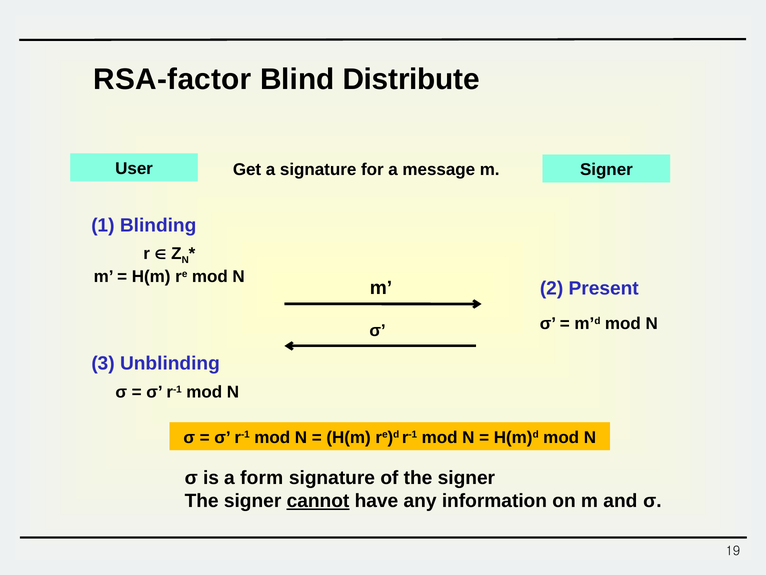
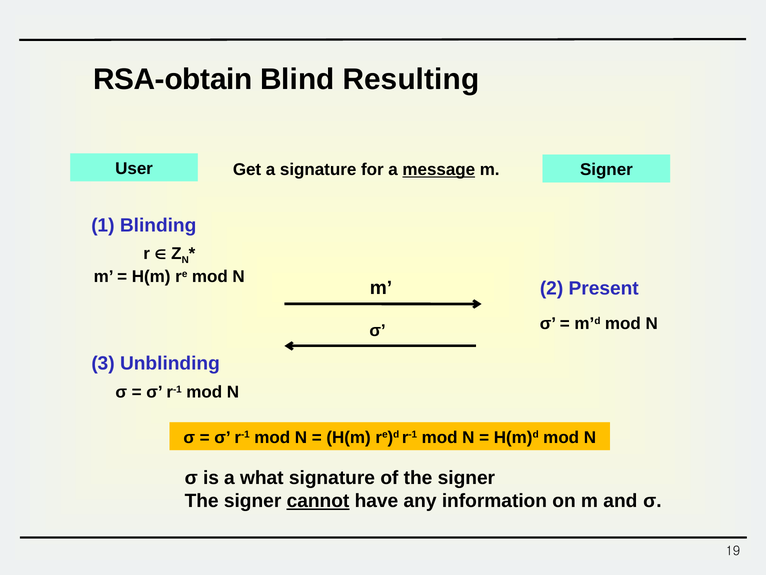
RSA-factor: RSA-factor -> RSA-obtain
Distribute: Distribute -> Resulting
message underline: none -> present
form: form -> what
